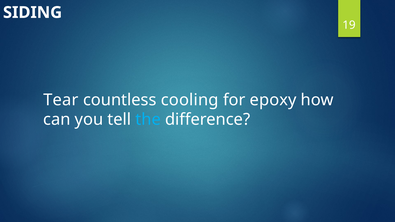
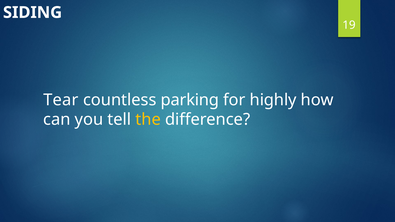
cooling: cooling -> parking
epoxy: epoxy -> highly
the colour: light blue -> yellow
